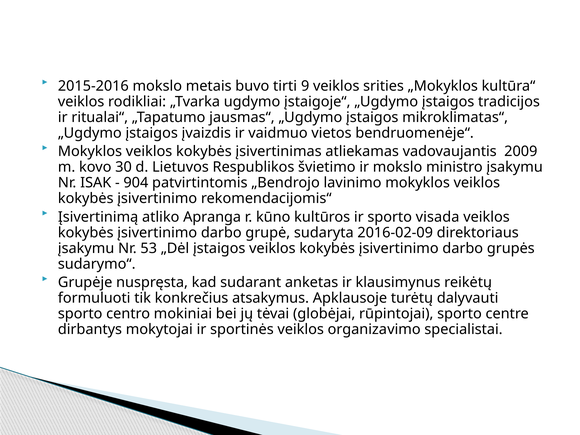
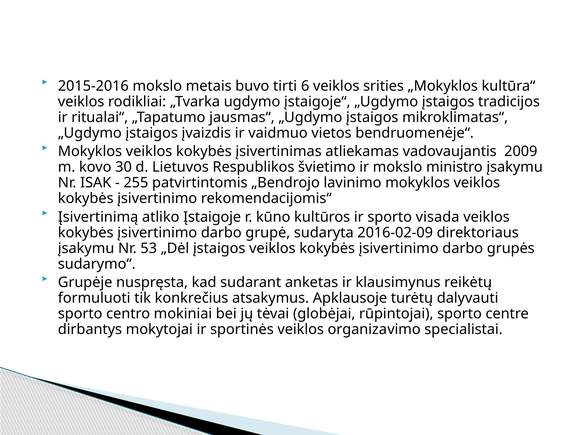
9: 9 -> 6
904: 904 -> 255
Apranga: Apranga -> Įstaigoje
